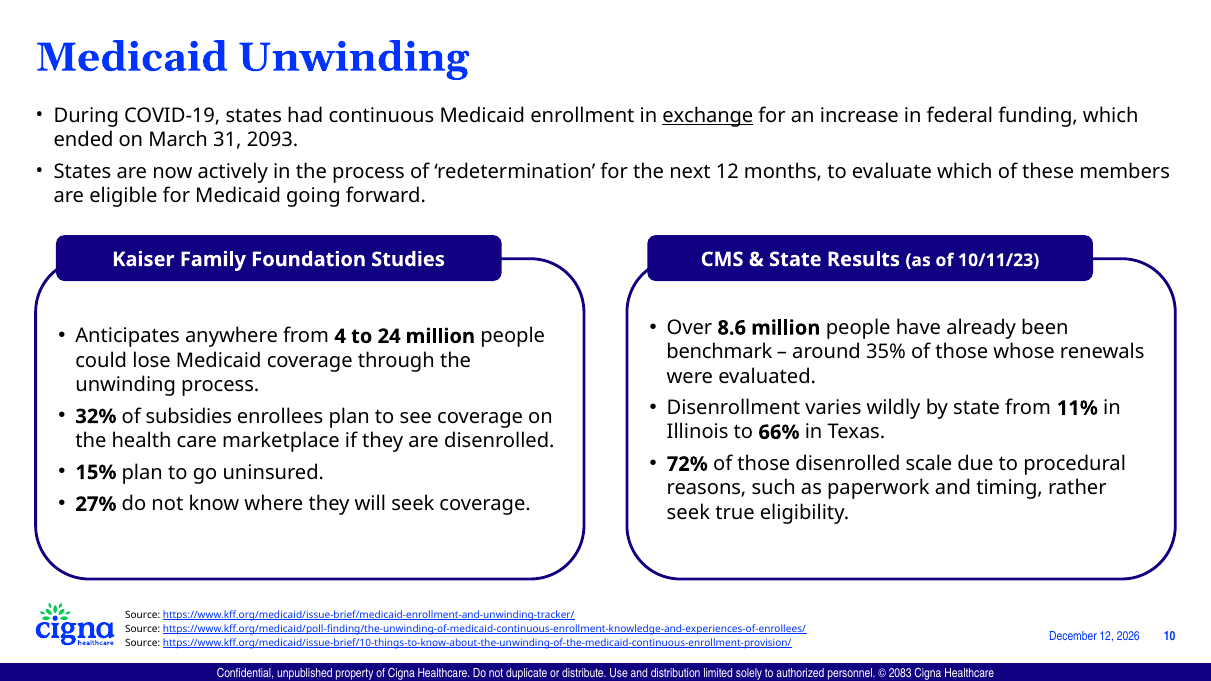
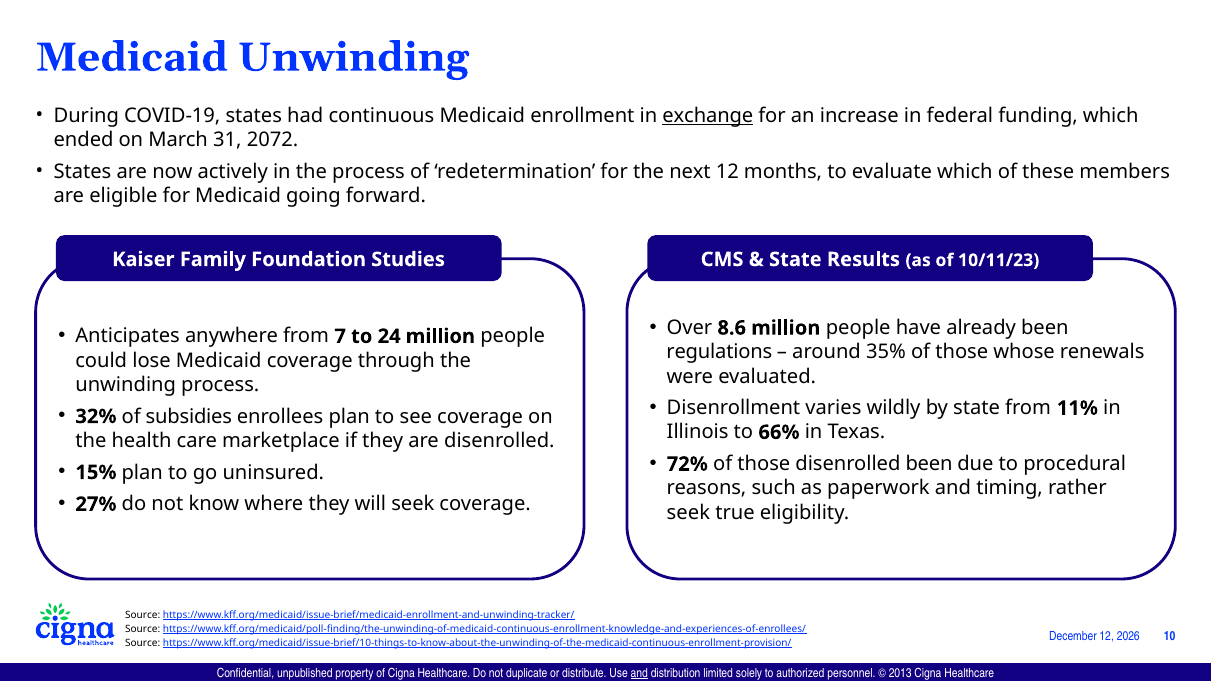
2093: 2093 -> 2072
4: 4 -> 7
benchmark: benchmark -> regulations
disenrolled scale: scale -> been
and at (639, 673) underline: none -> present
2083: 2083 -> 2013
